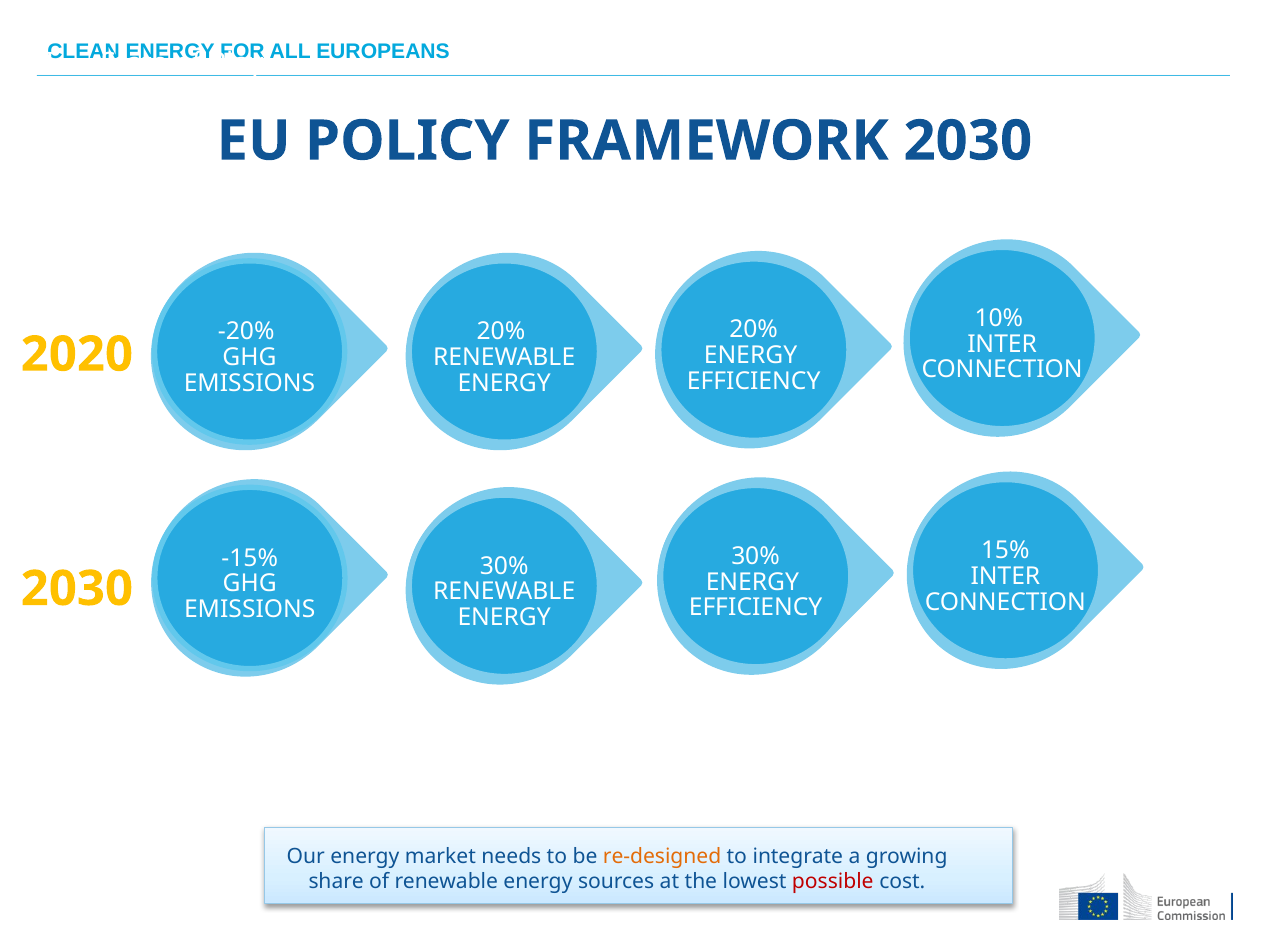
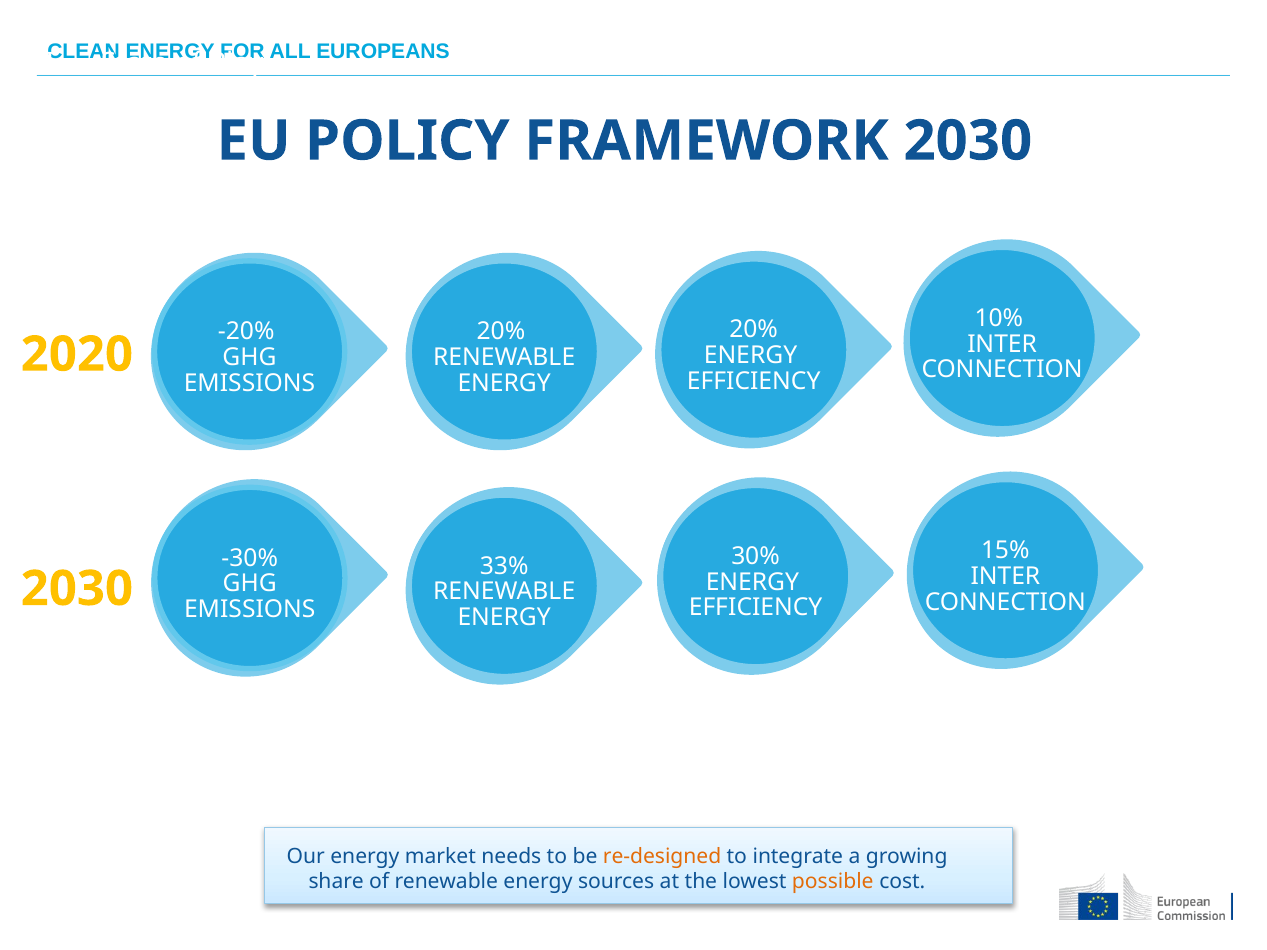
-15%: -15% -> -30%
30% at (504, 566): 30% -> 33%
possible colour: red -> orange
